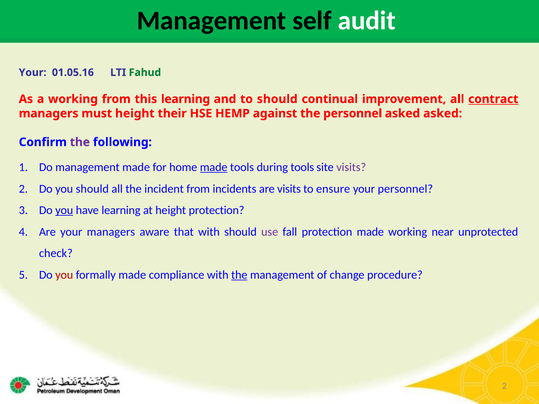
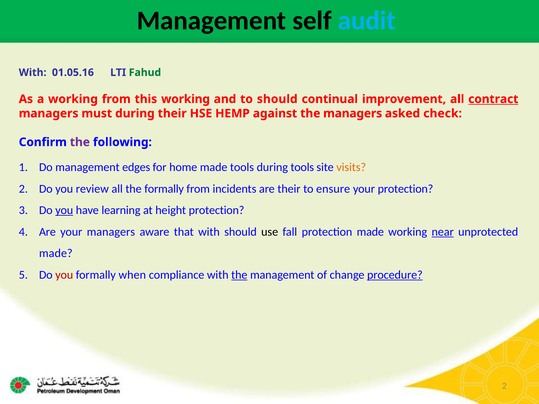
audit colour: white -> light blue
Your at (33, 73): Your -> With
this learning: learning -> working
must height: height -> during
the personnel: personnel -> managers
asked asked: asked -> check
management made: made -> edges
made at (214, 167) underline: present -> none
visits at (351, 167) colour: purple -> orange
you should: should -> review
the incident: incident -> formally
are visits: visits -> their
your personnel: personnel -> protection
use colour: purple -> black
near underline: none -> present
check at (56, 254): check -> made
formally made: made -> when
procedure underline: none -> present
